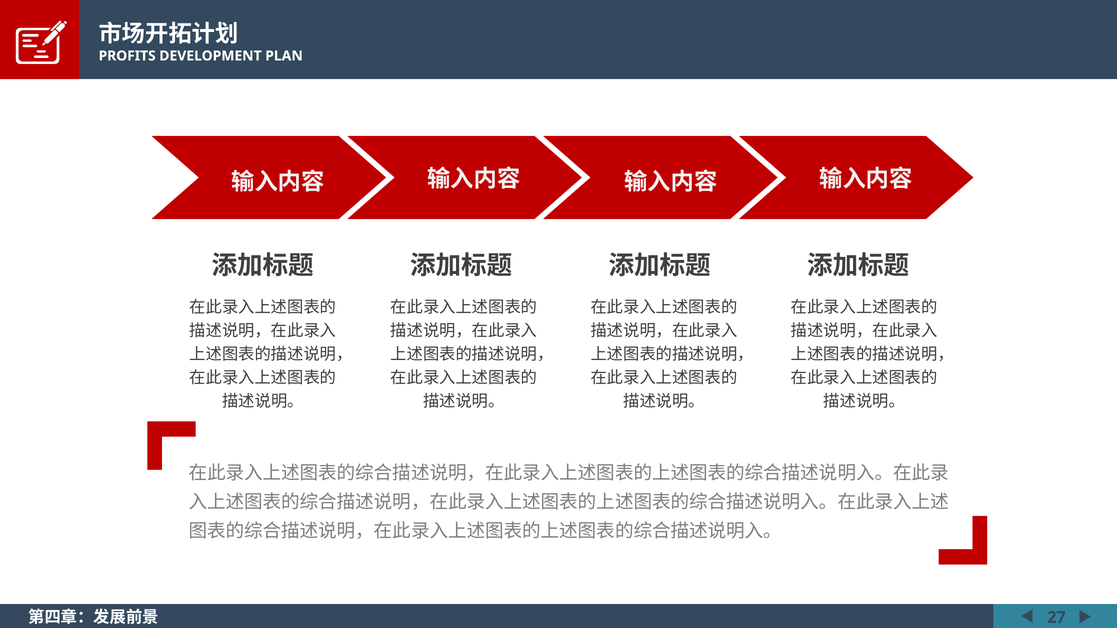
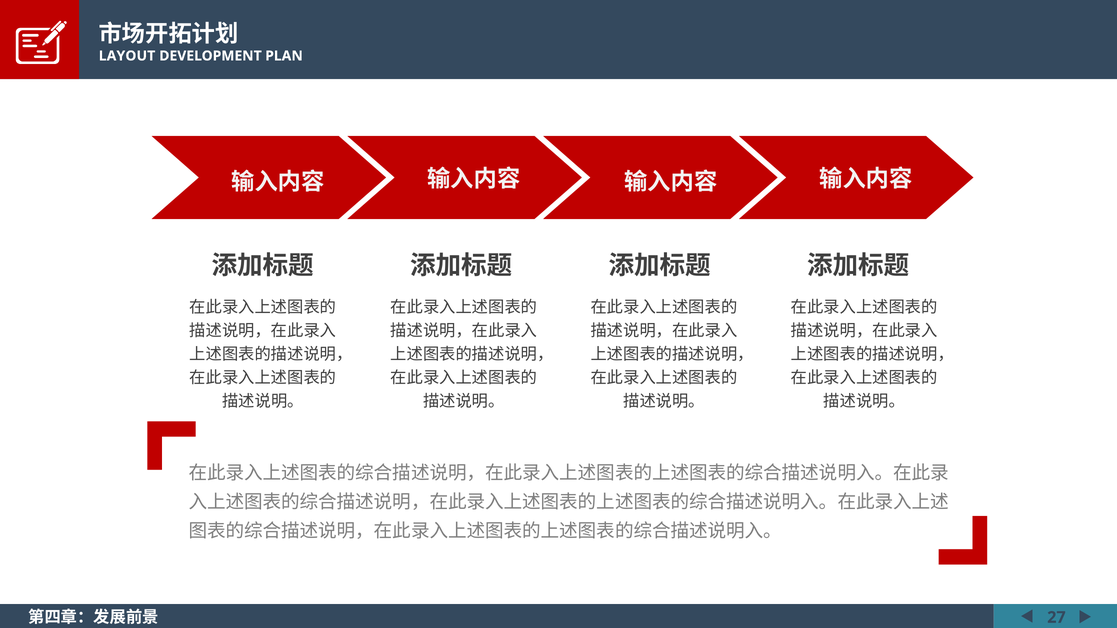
PROFITS: PROFITS -> LAYOUT
